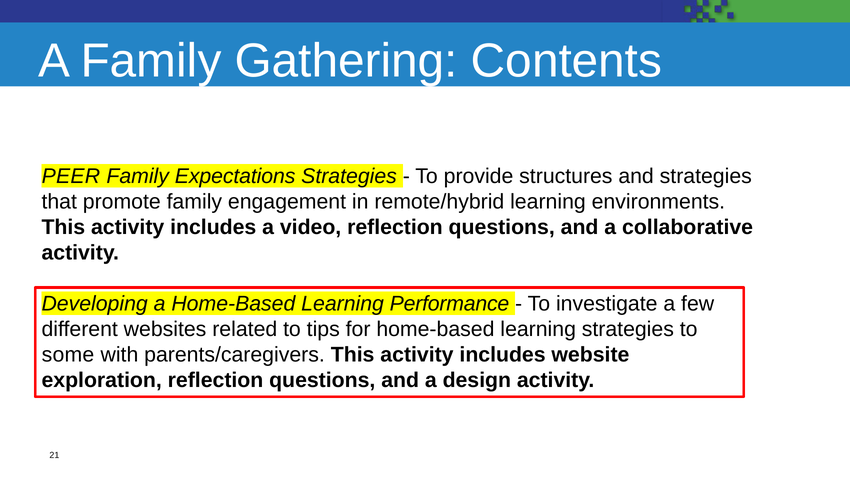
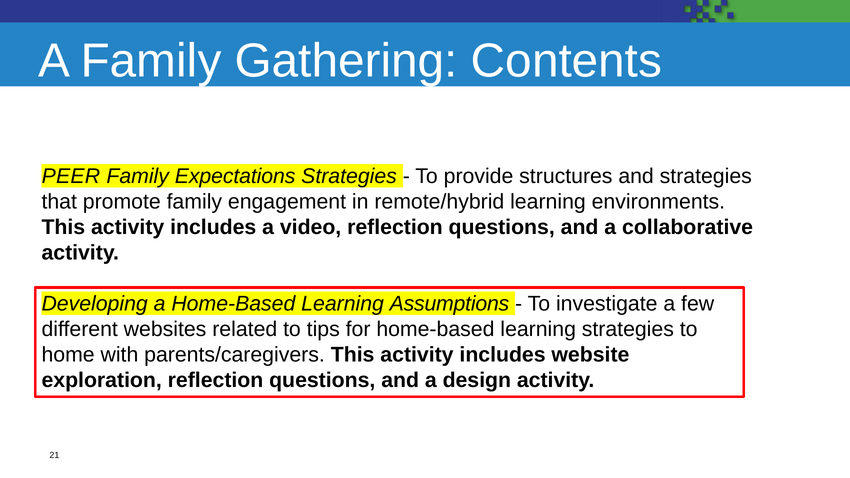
Performance: Performance -> Assumptions
some: some -> home
